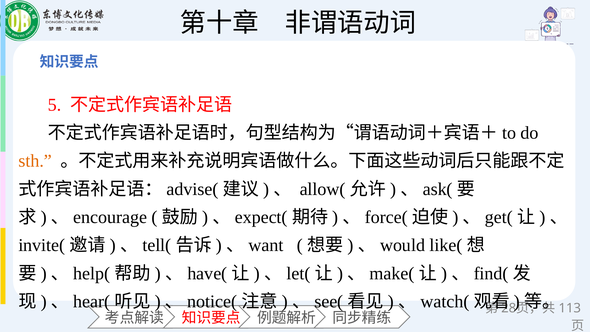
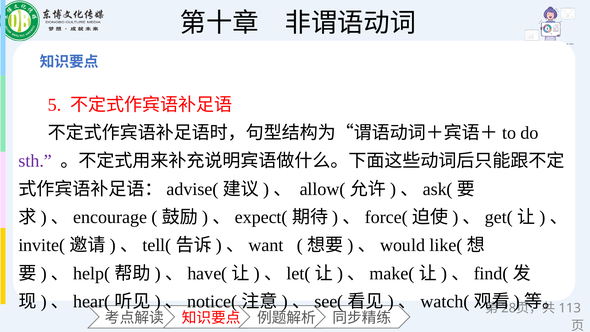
sth colour: orange -> purple
